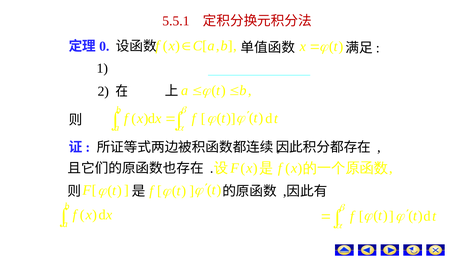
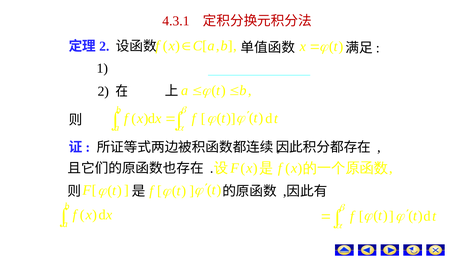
5.5.1: 5.5.1 -> 4.3.1
0 at (104, 46): 0 -> 2
